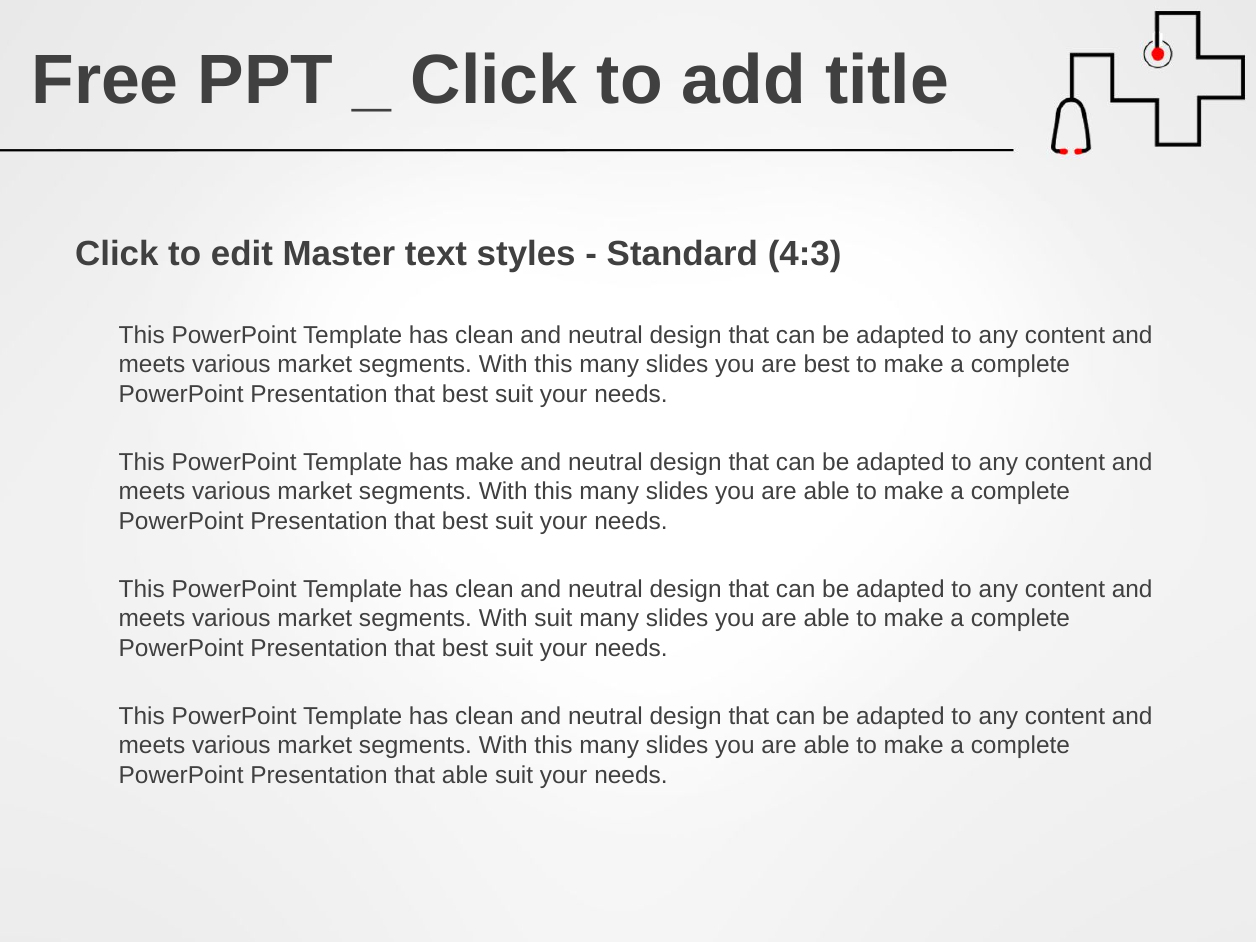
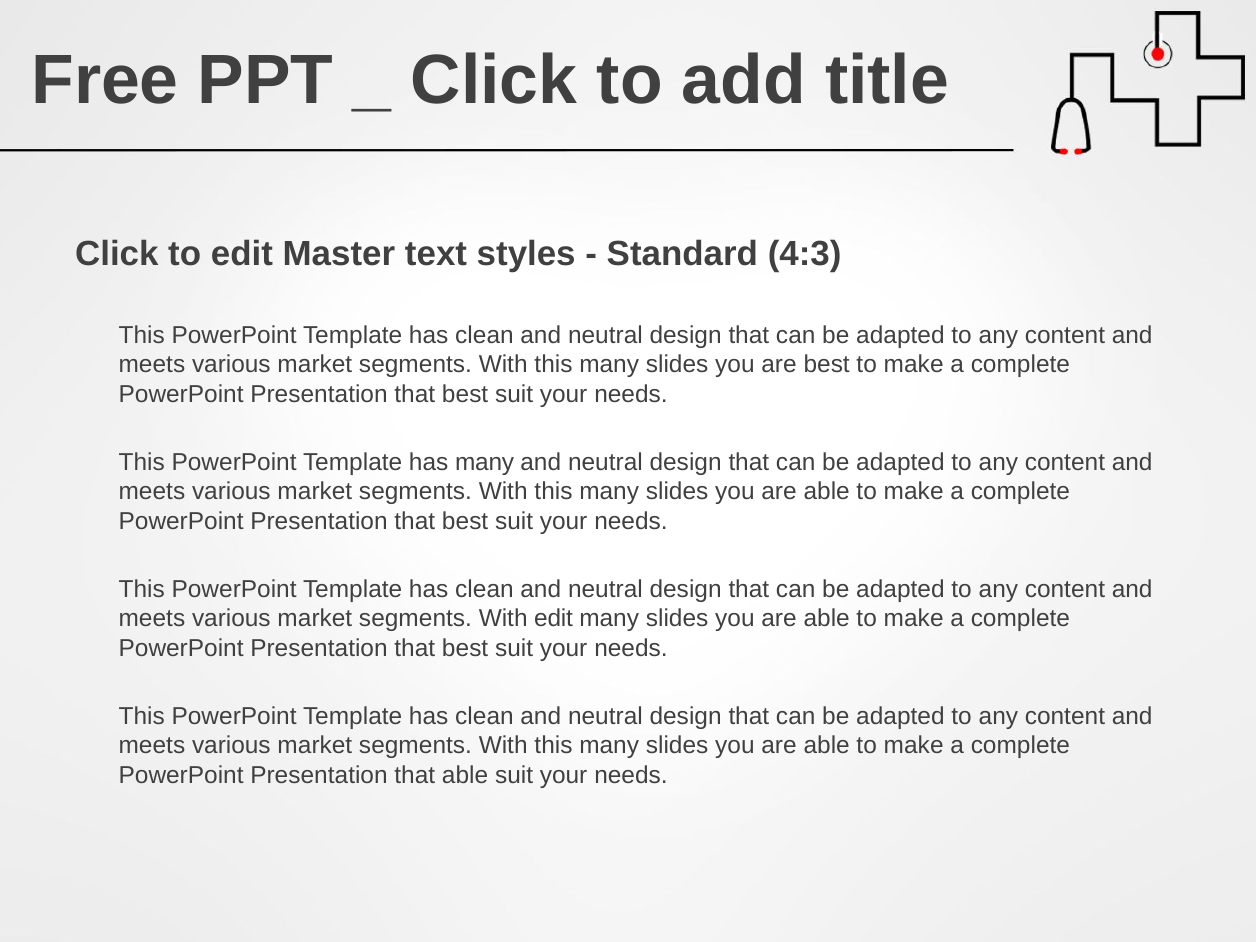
has make: make -> many
With suit: suit -> edit
